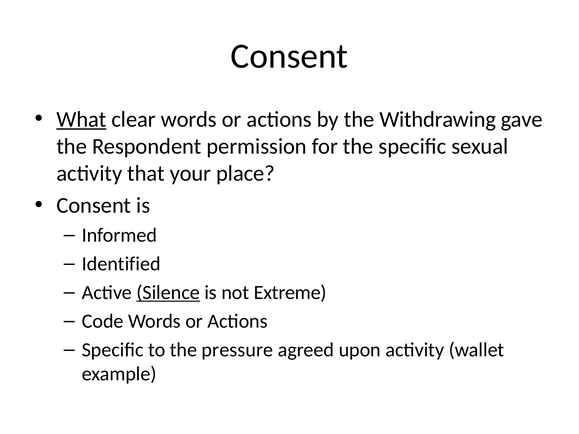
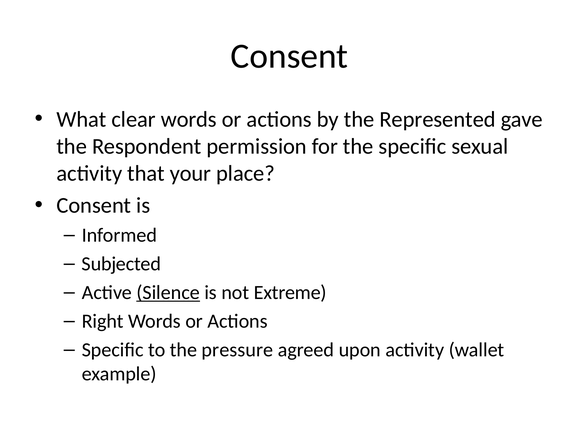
What underline: present -> none
Withdrawing: Withdrawing -> Represented
Identified: Identified -> Subjected
Code: Code -> Right
